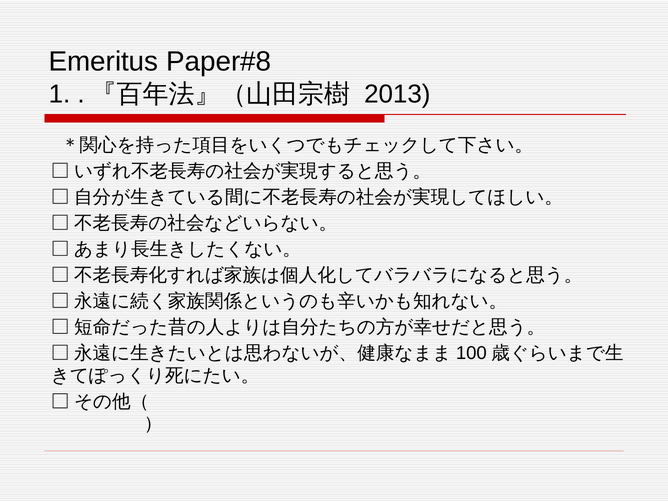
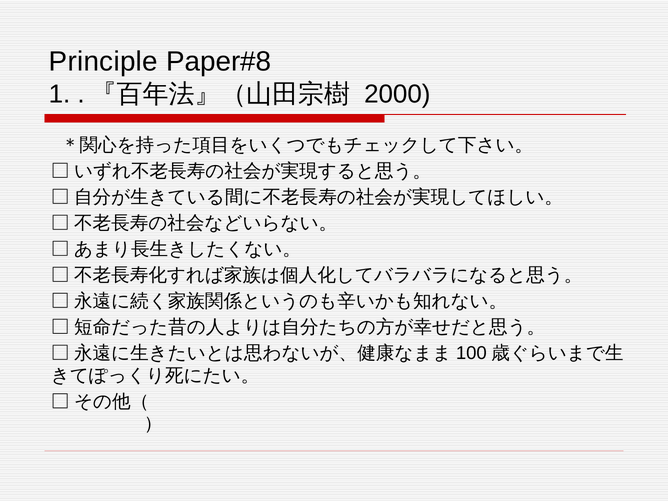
Emeritus: Emeritus -> Principle
2013: 2013 -> 2000
